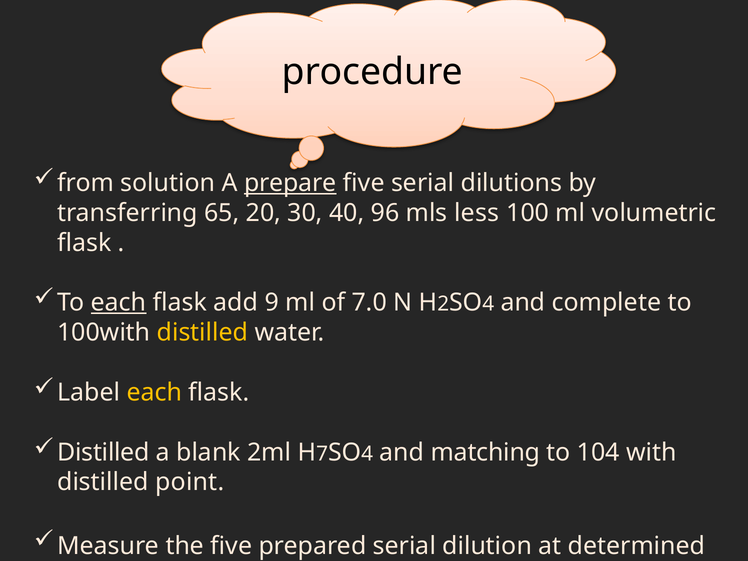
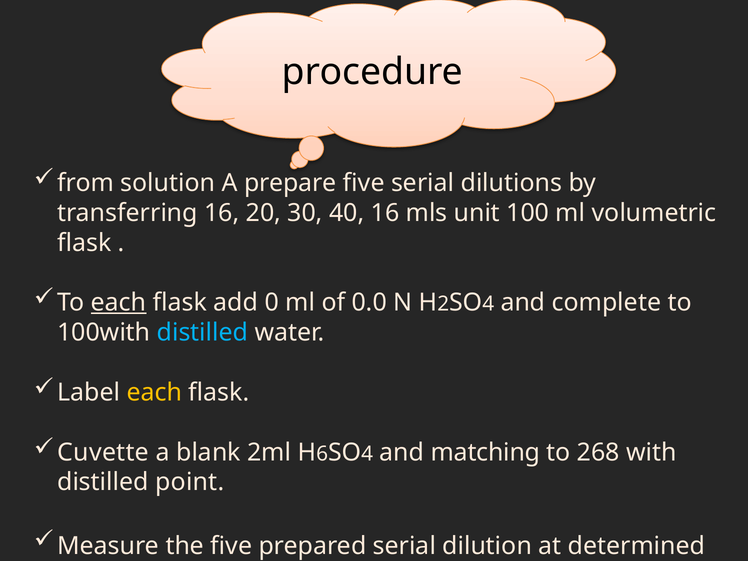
prepare underline: present -> none
transferring 65: 65 -> 16
40 96: 96 -> 16
less: less -> unit
9: 9 -> 0
7.0: 7.0 -> 0.0
distilled at (202, 333) colour: yellow -> light blue
Distilled at (103, 452): Distilled -> Cuvette
7: 7 -> 6
104: 104 -> 268
